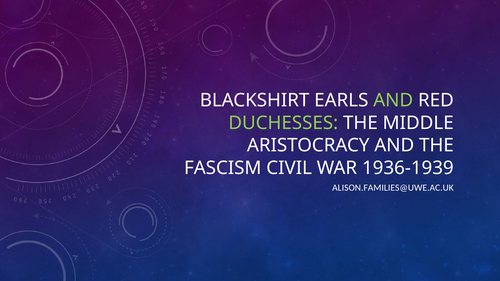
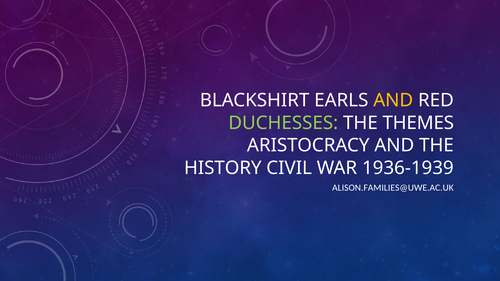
AND at (393, 101) colour: light green -> yellow
MIDDLE: MIDDLE -> THEMES
FASCISM: FASCISM -> HISTORY
